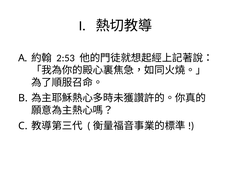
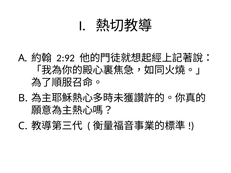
2:53: 2:53 -> 2:92
